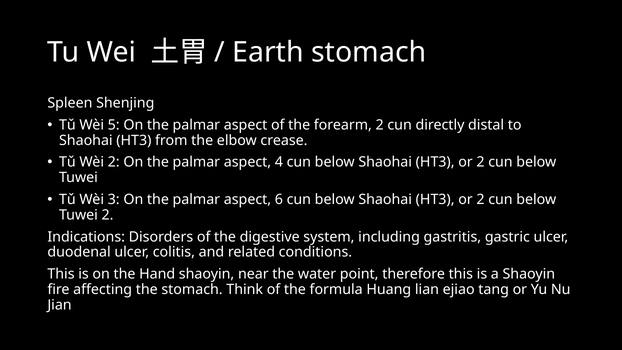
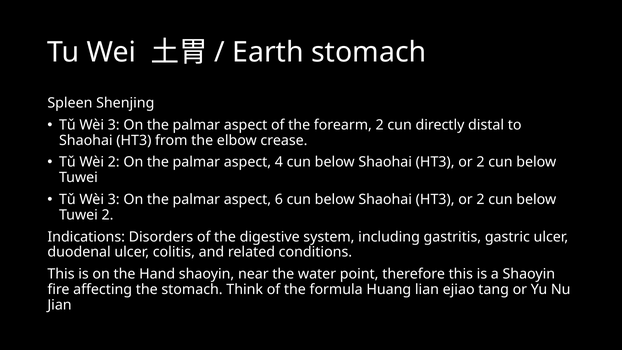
5 at (114, 125): 5 -> 3
